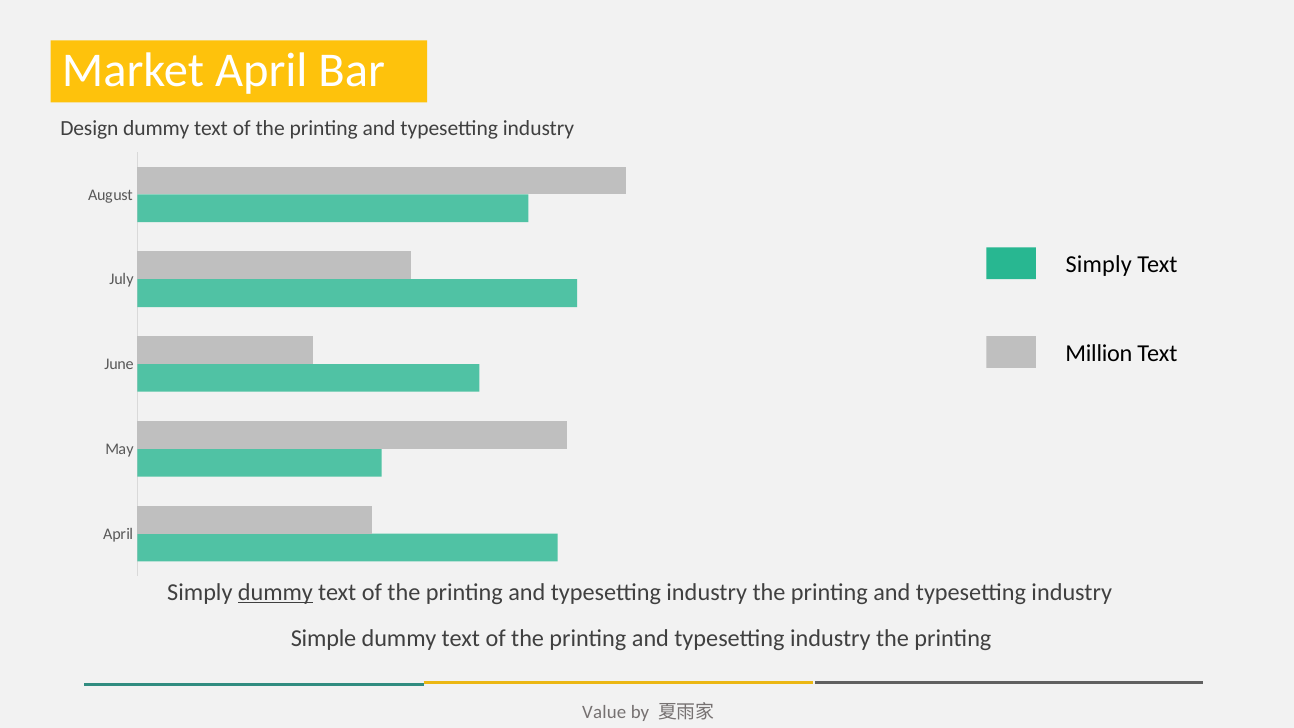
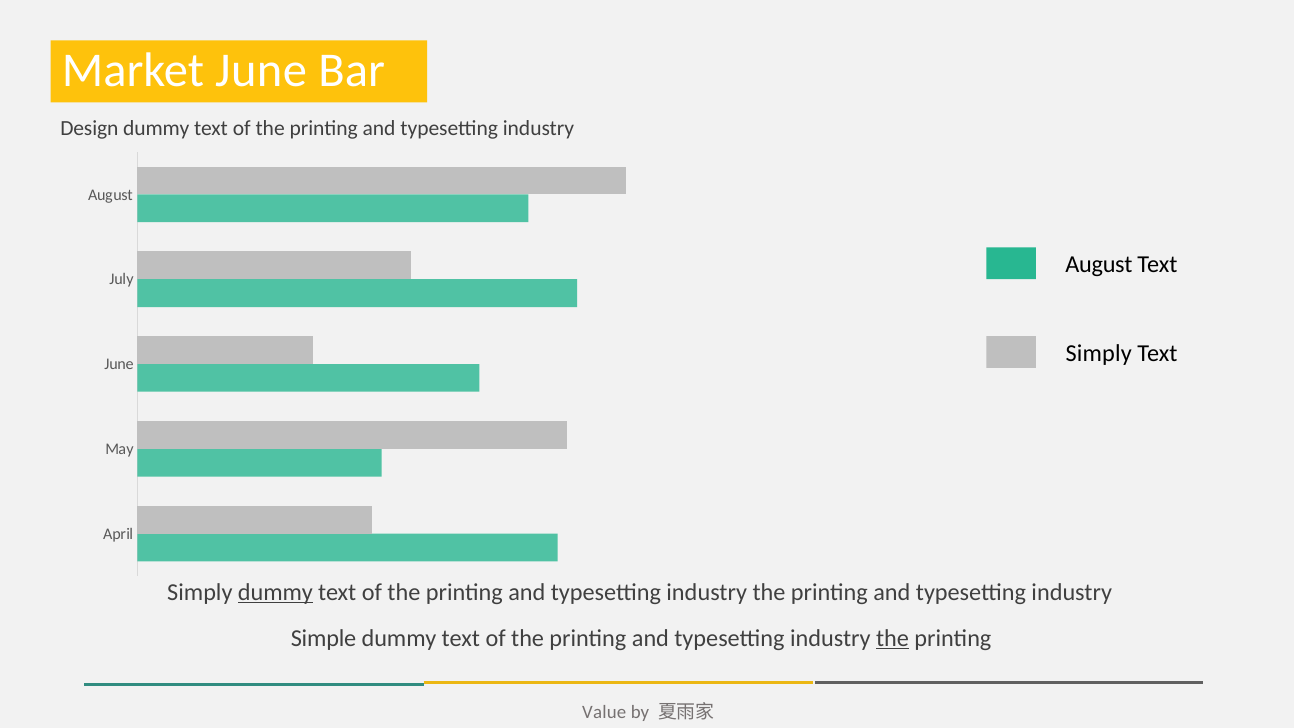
Market April: April -> June
Simply at (1099, 265): Simply -> August
Million at (1099, 353): Million -> Simply
the at (893, 638) underline: none -> present
